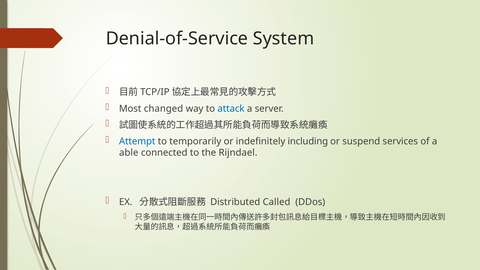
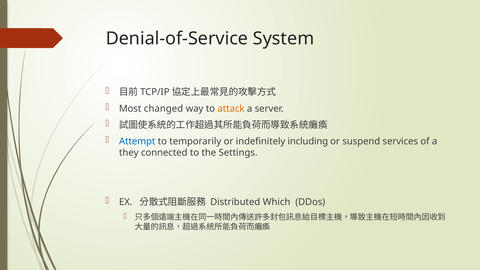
attack colour: blue -> orange
able: able -> they
Rijndael: Rijndael -> Settings
Called: Called -> Which
